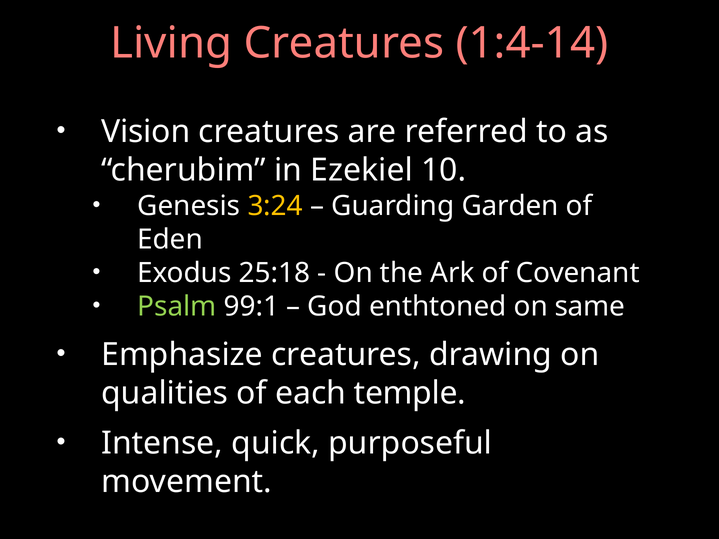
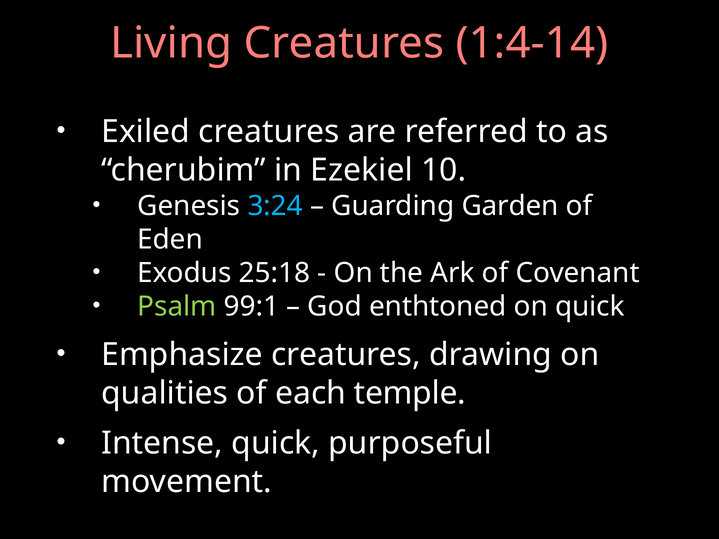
Vision: Vision -> Exiled
3:24 colour: yellow -> light blue
on same: same -> quick
